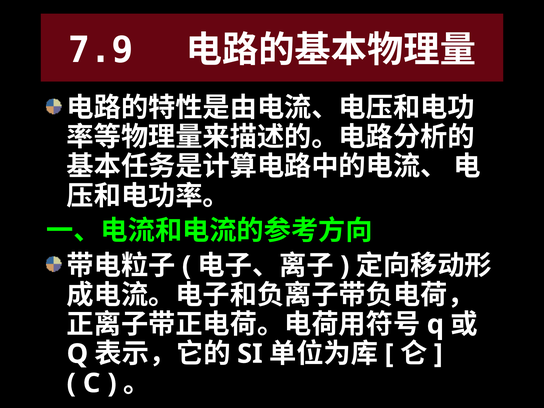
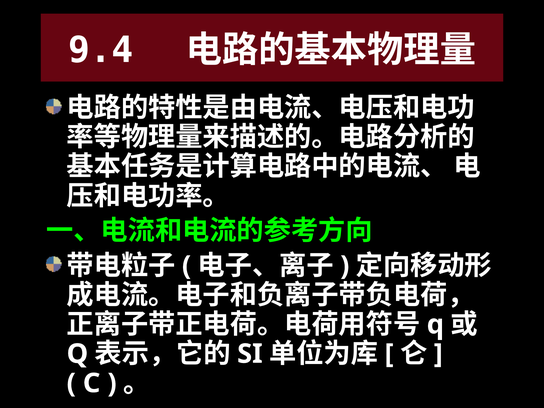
7.9: 7.9 -> 9.4
